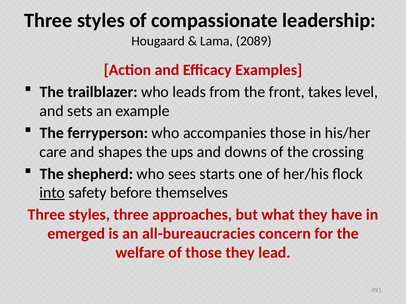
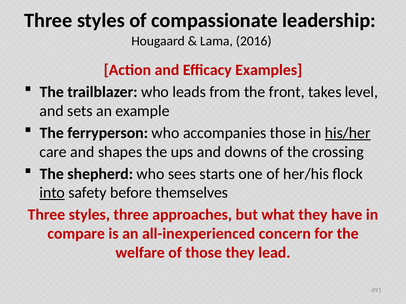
2089: 2089 -> 2016
his/her underline: none -> present
emerged: emerged -> compare
all-bureaucracies: all-bureaucracies -> all-inexperienced
